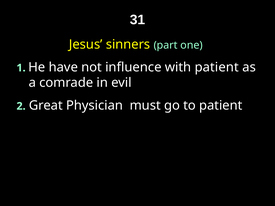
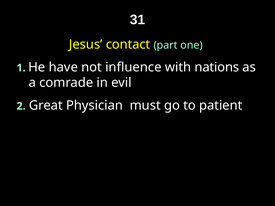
sinners: sinners -> contact
with patient: patient -> nations
